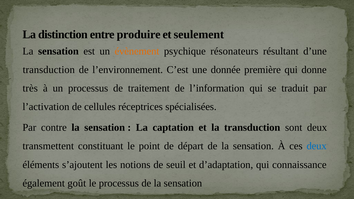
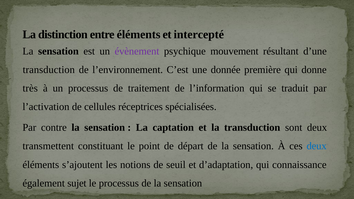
entre produire: produire -> éléments
seulement: seulement -> intercepté
évènement colour: orange -> purple
résonateurs: résonateurs -> mouvement
goût: goût -> sujet
